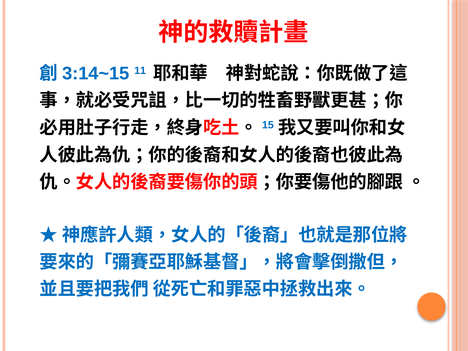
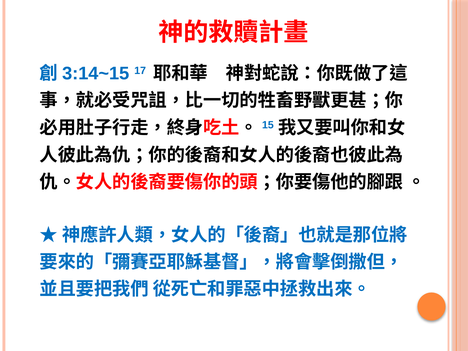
11: 11 -> 17
